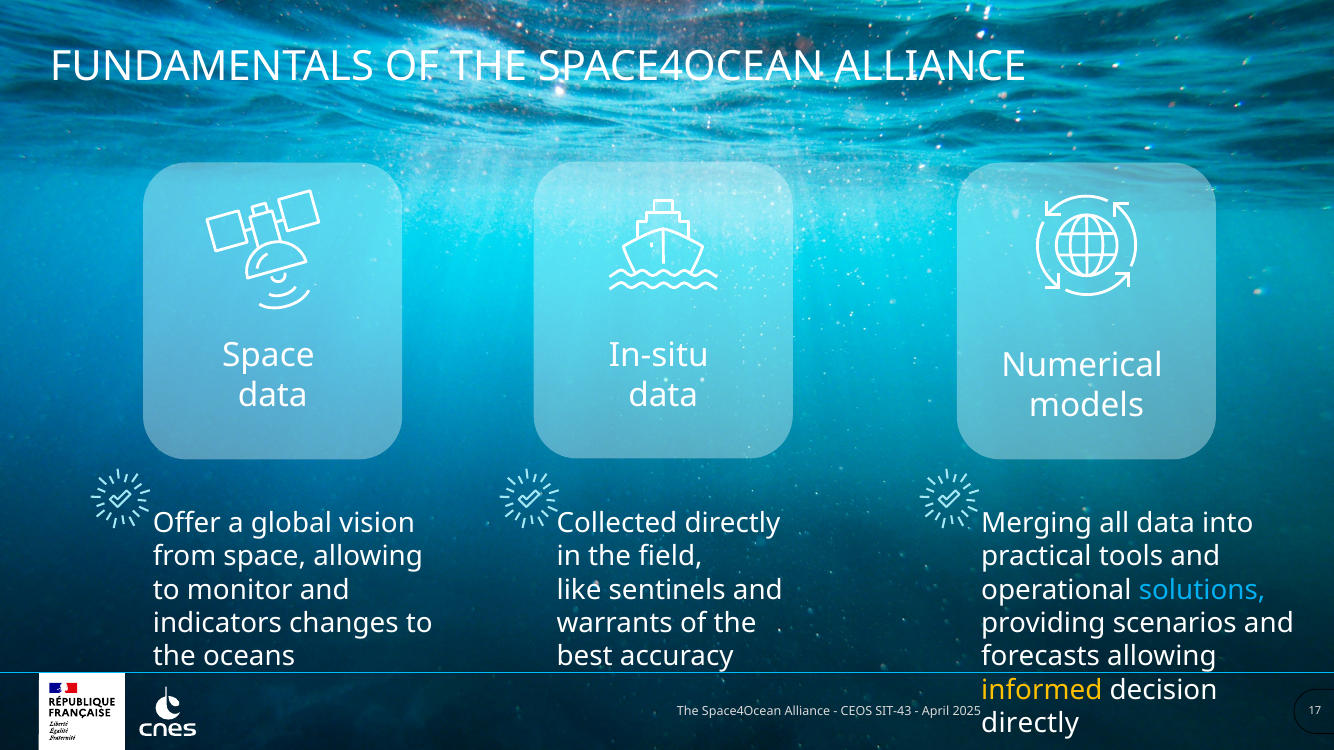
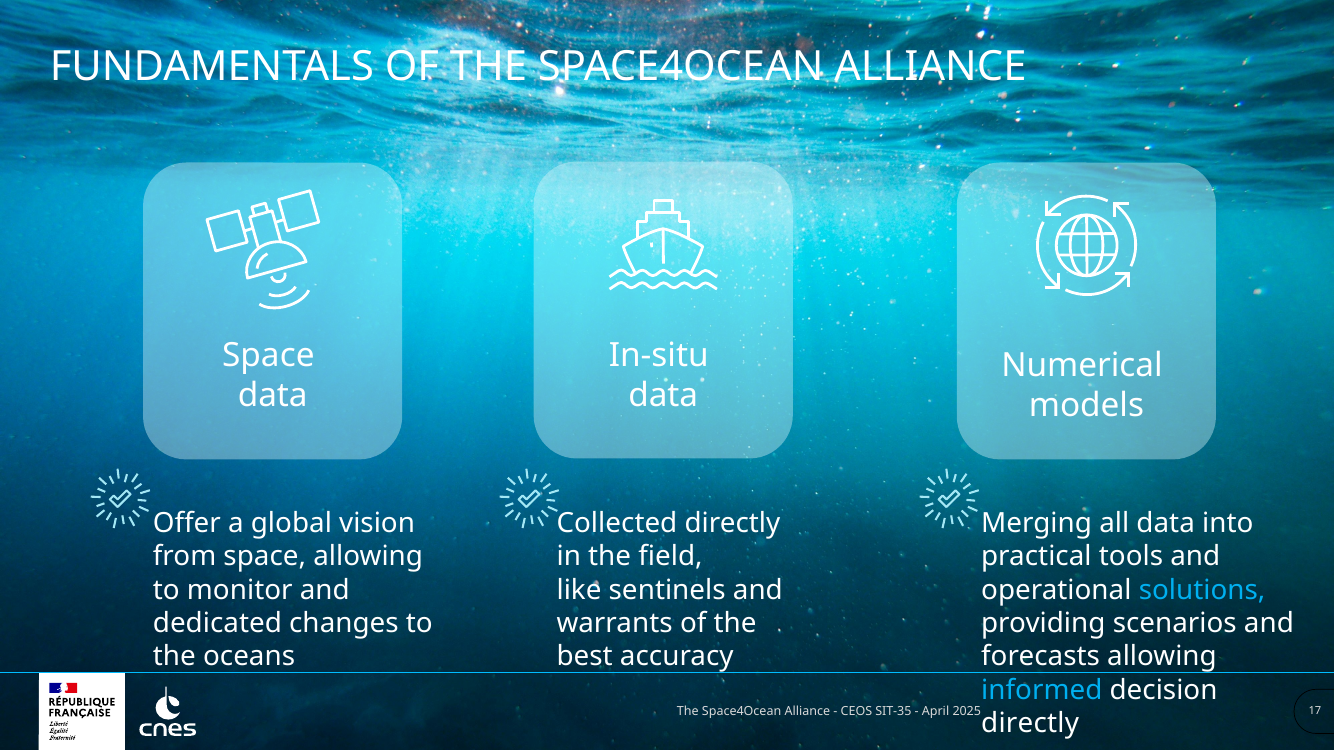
indicators: indicators -> dedicated
informed colour: yellow -> light blue
SIT-43: SIT-43 -> SIT-35
